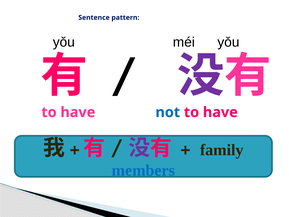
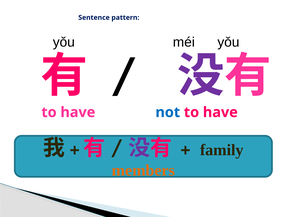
members colour: blue -> orange
